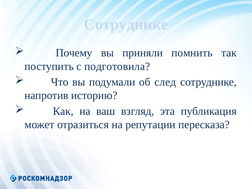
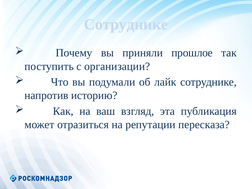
помнить: помнить -> прошлое
подготовила: подготовила -> организации
след: след -> лайк
